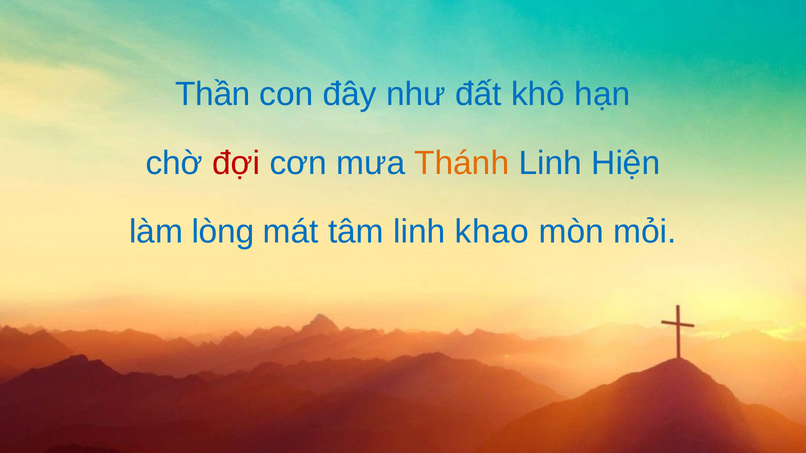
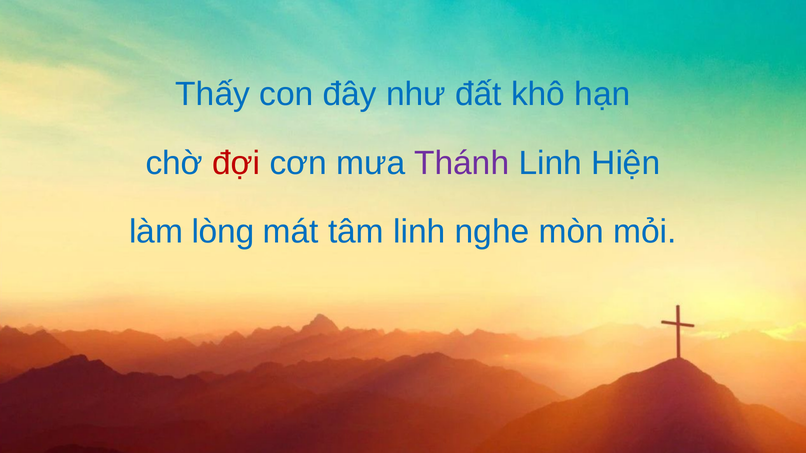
Thần: Thần -> Thấy
Thánh colour: orange -> purple
khao: khao -> nghe
